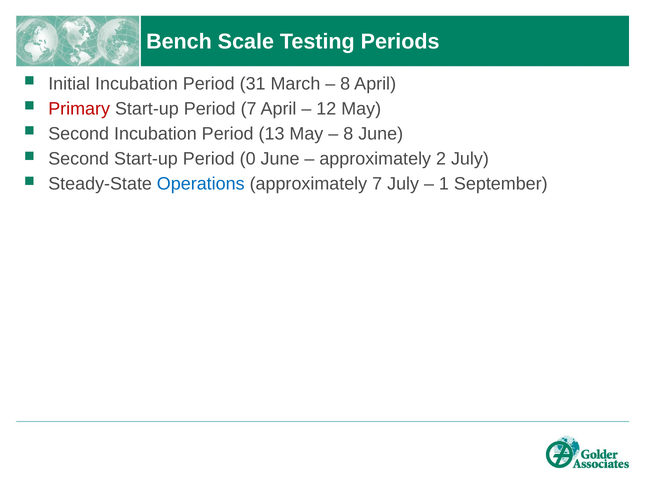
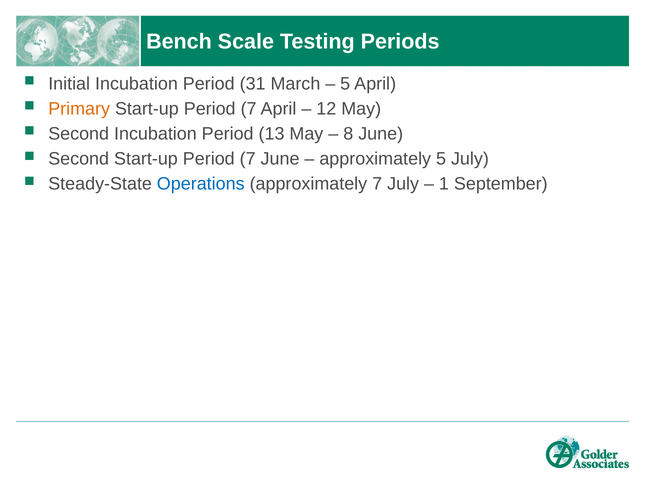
8 at (345, 84): 8 -> 5
Primary colour: red -> orange
Second Start-up Period 0: 0 -> 7
approximately 2: 2 -> 5
